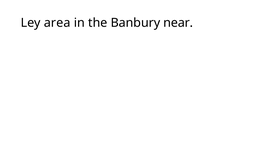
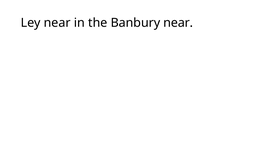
Ley area: area -> near
